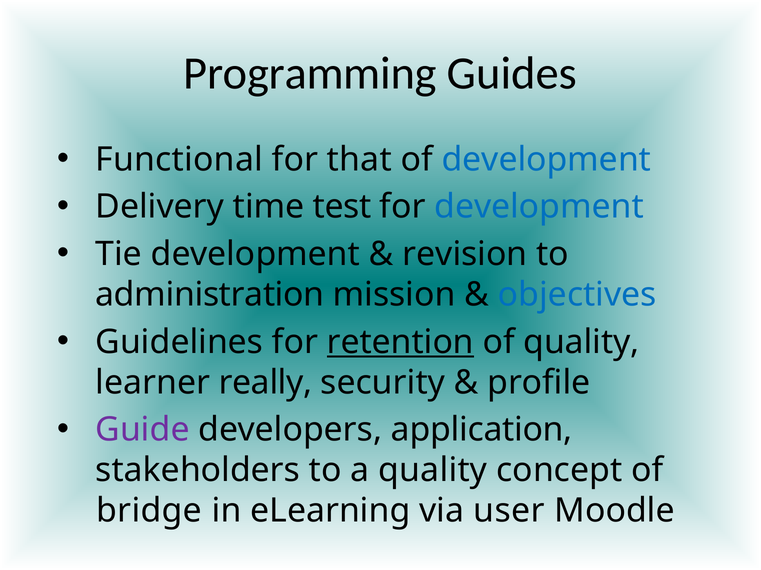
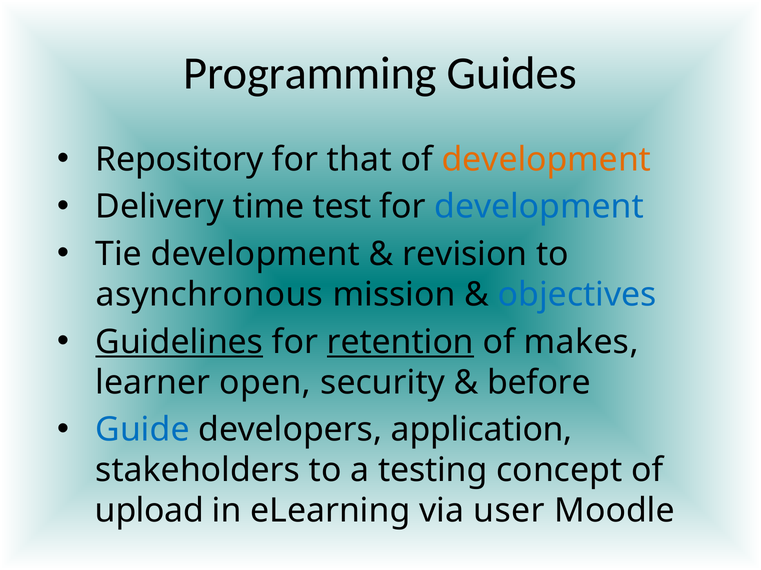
Functional: Functional -> Repository
development at (546, 160) colour: blue -> orange
administration: administration -> asynchronous
Guidelines underline: none -> present
of quality: quality -> makes
really: really -> open
profile: profile -> before
Guide colour: purple -> blue
a quality: quality -> testing
bridge: bridge -> upload
